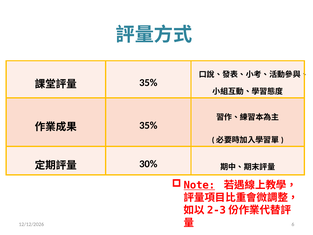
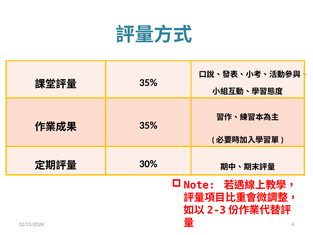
Note underline: present -> none
